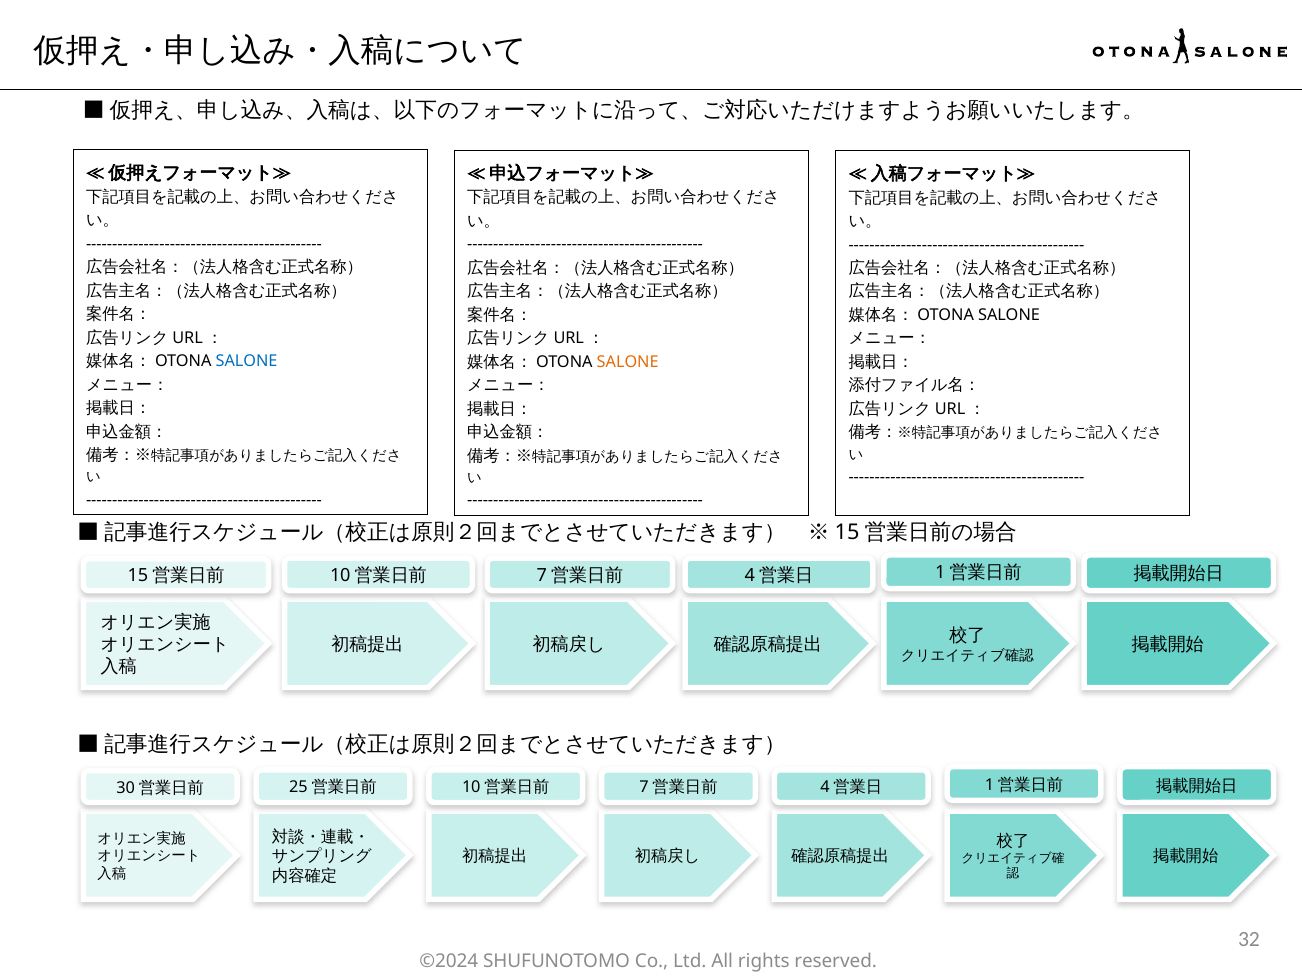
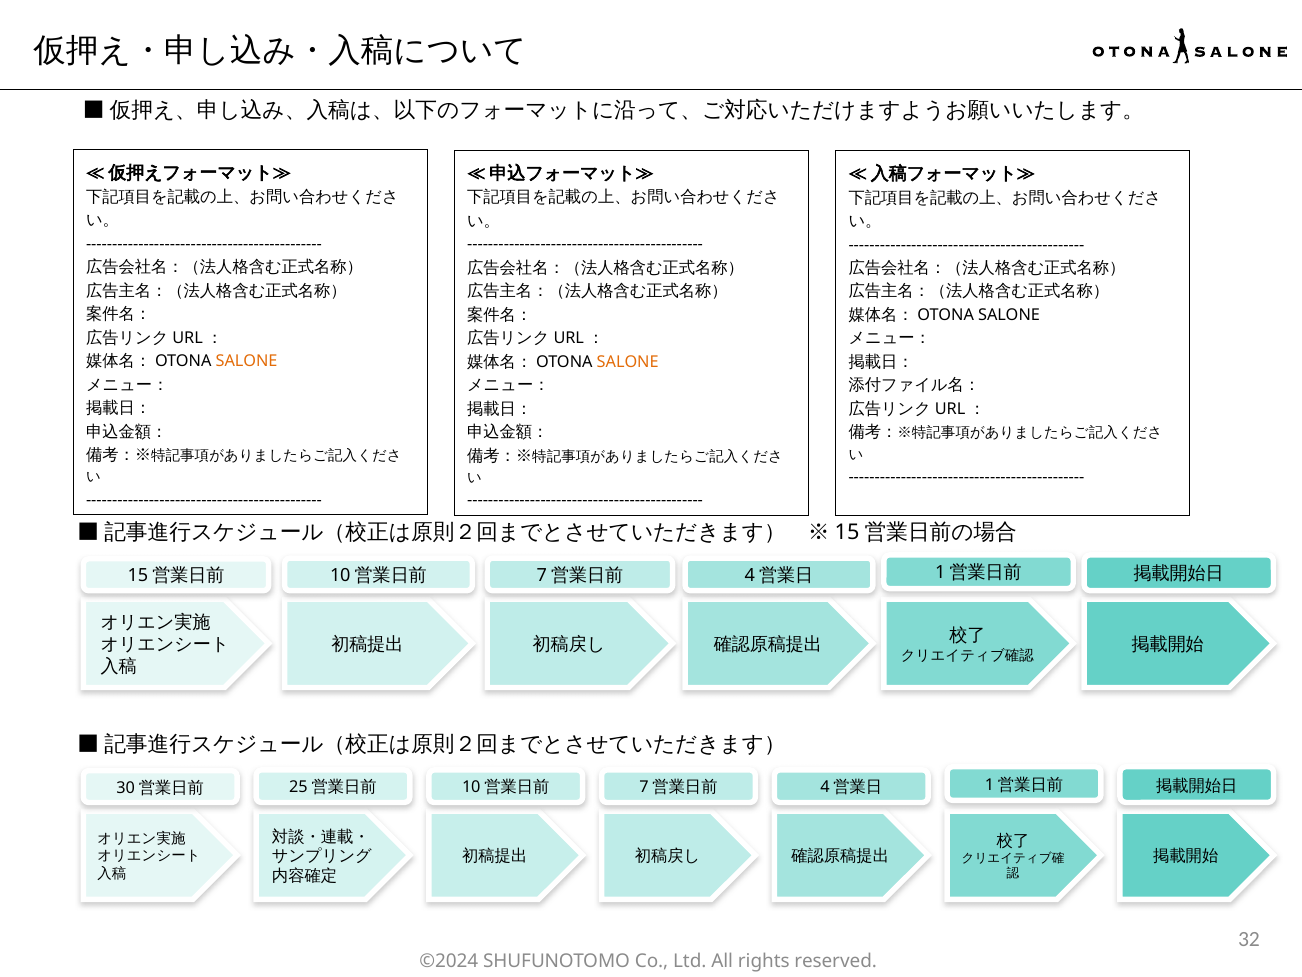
SALONE at (247, 361) colour: blue -> orange
